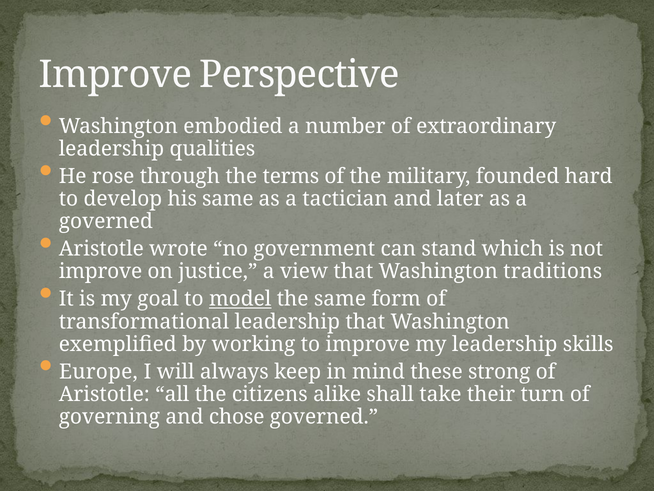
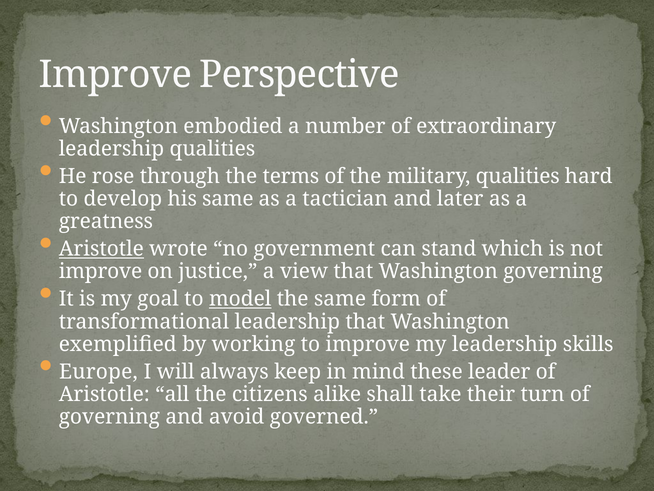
military founded: founded -> qualities
governed at (106, 221): governed -> greatness
Aristotle at (101, 249) underline: none -> present
Washington traditions: traditions -> governing
strong: strong -> leader
chose: chose -> avoid
